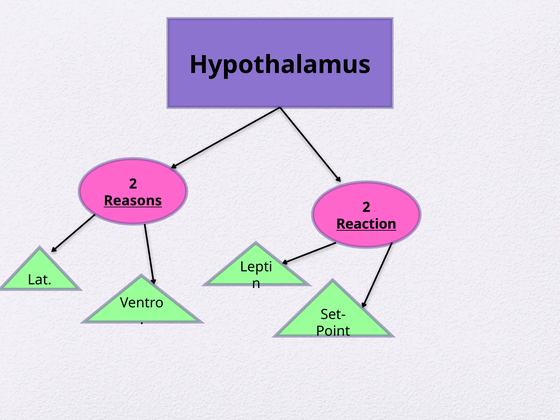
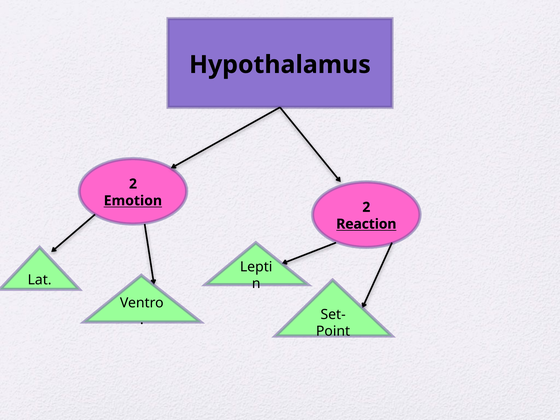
Reasons: Reasons -> Emotion
